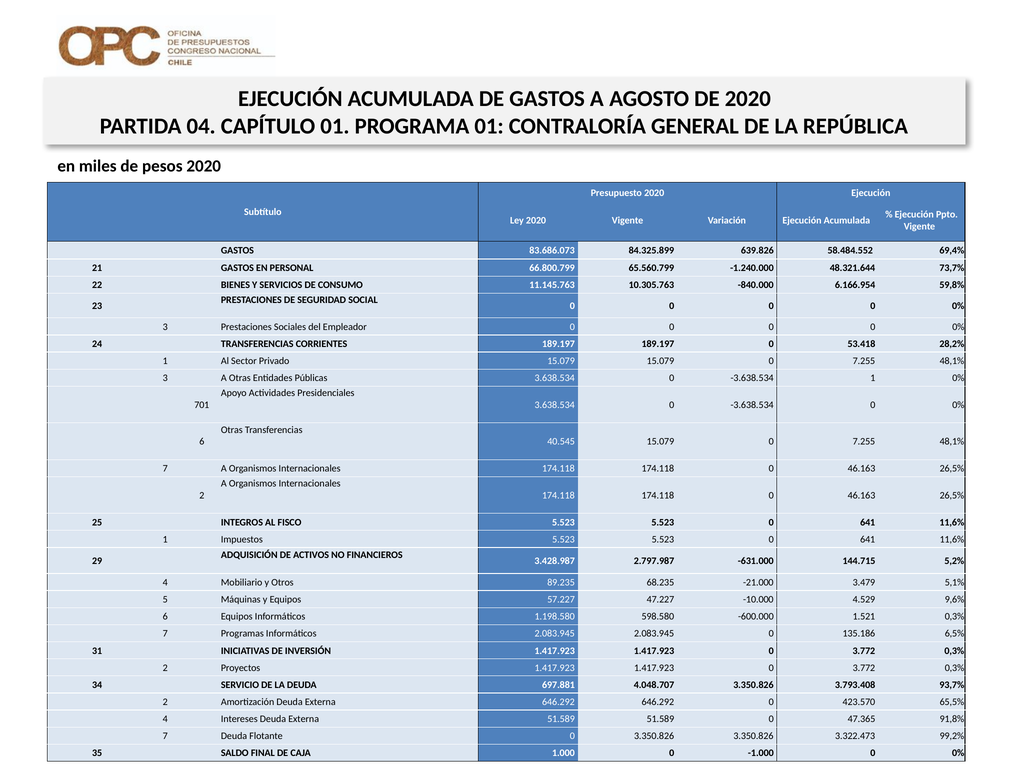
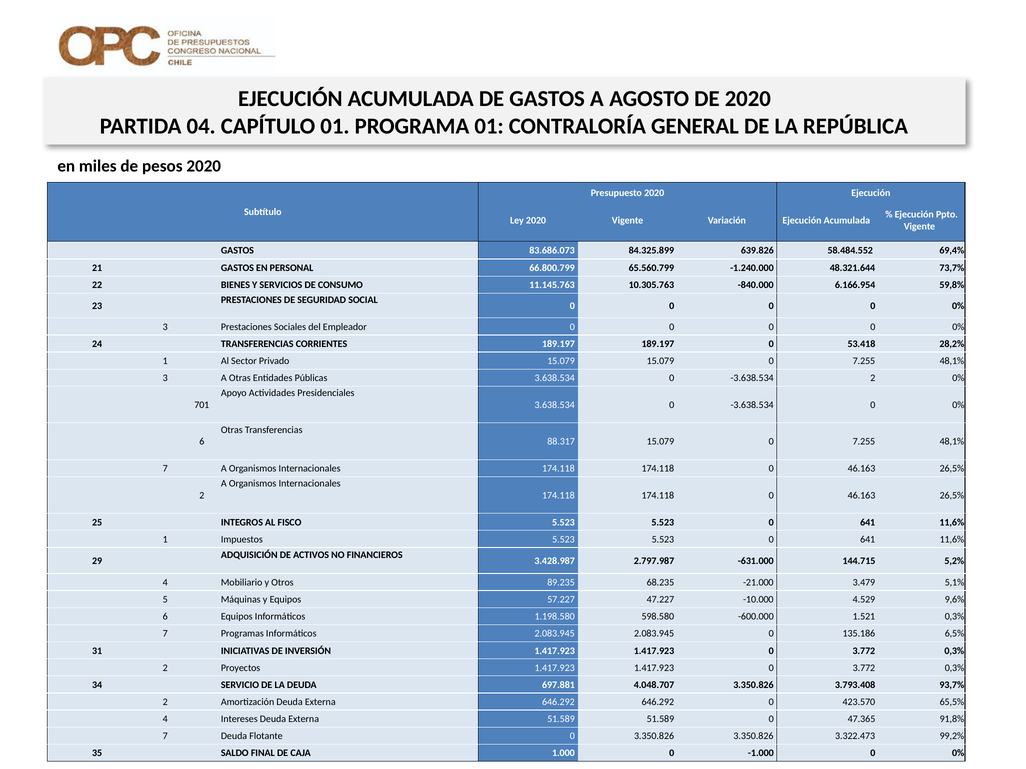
-3.638.534 1: 1 -> 2
40.545: 40.545 -> 88.317
